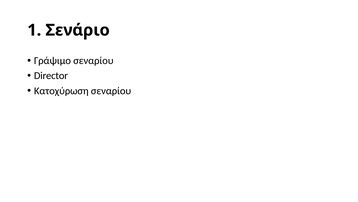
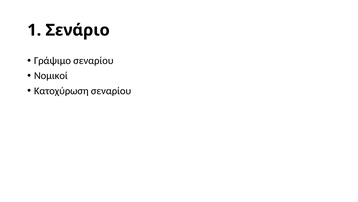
Director: Director -> Νομικοί
